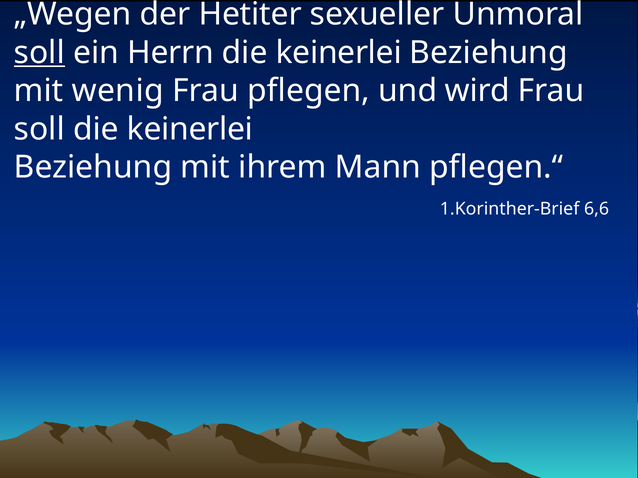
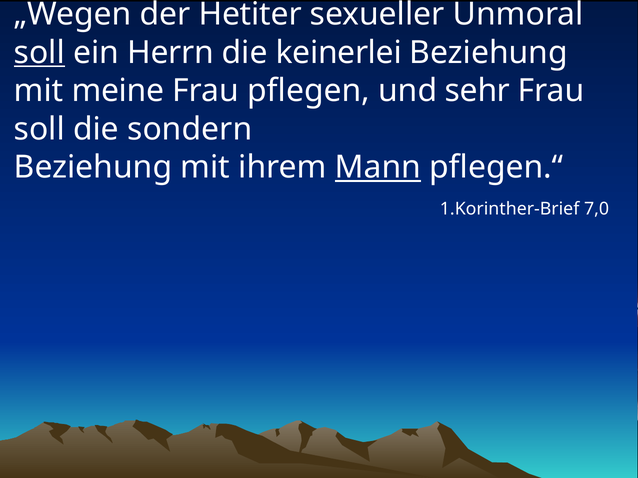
wenig: wenig -> meine
wird: wird -> sehr
soll die keinerlei: keinerlei -> sondern
Mann underline: none -> present
6,6: 6,6 -> 7,0
